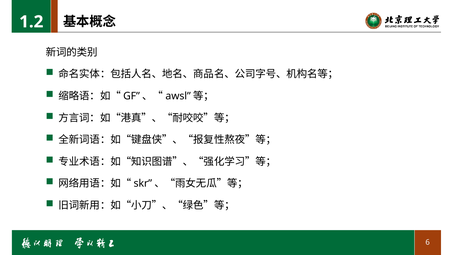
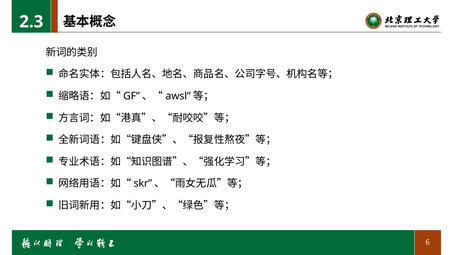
1.2: 1.2 -> 2.3
